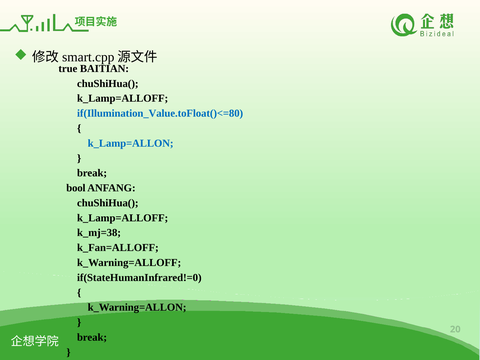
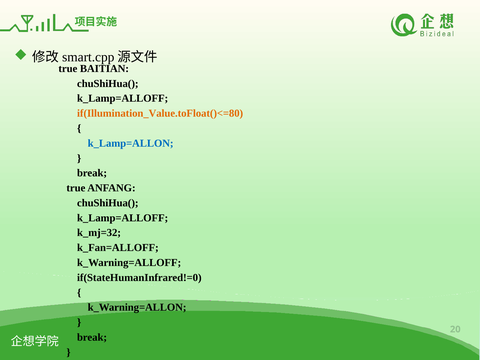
if(Illumination_Value.toFloat()<=80 colour: blue -> orange
bool at (76, 188): bool -> true
k_mj=38: k_mj=38 -> k_mj=32
